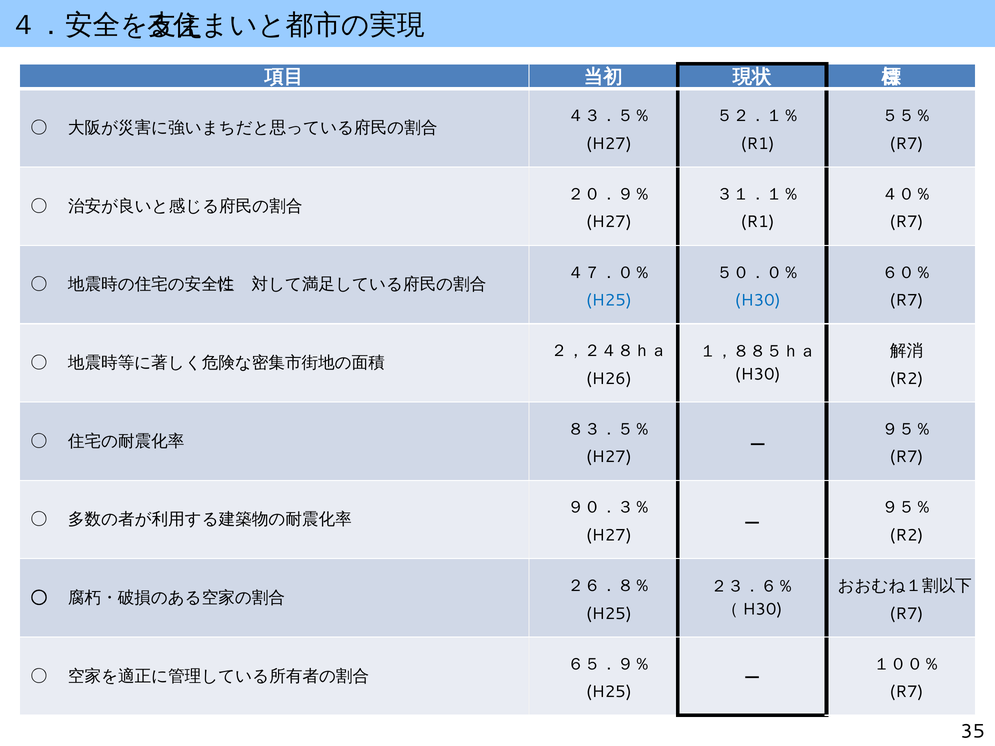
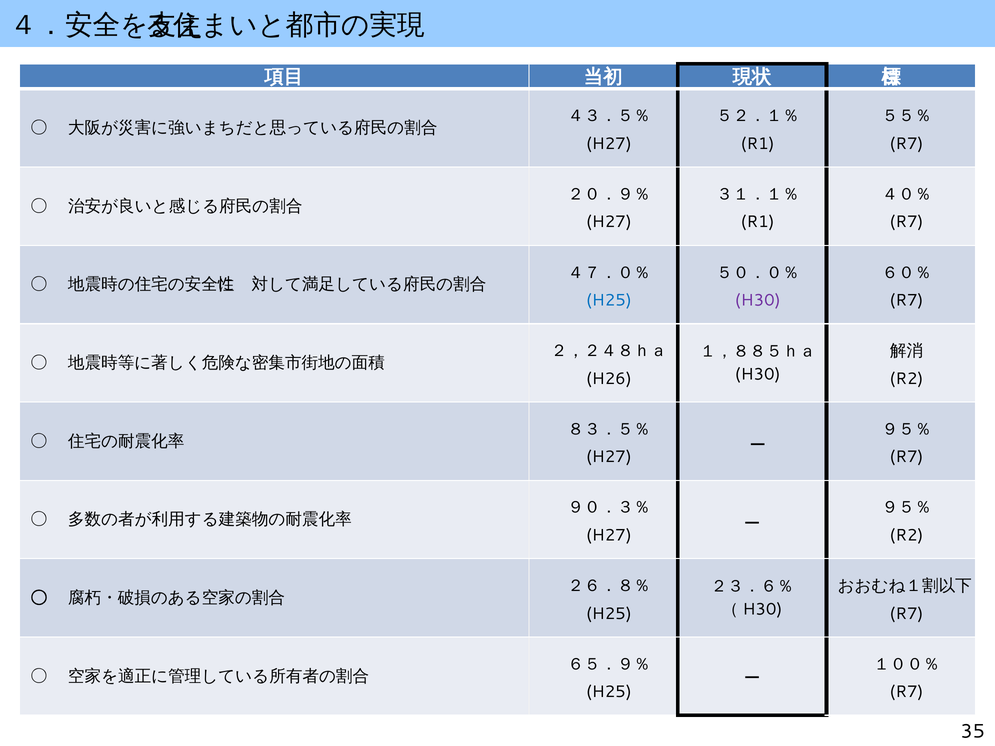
H30 at (758, 300) colour: blue -> purple
